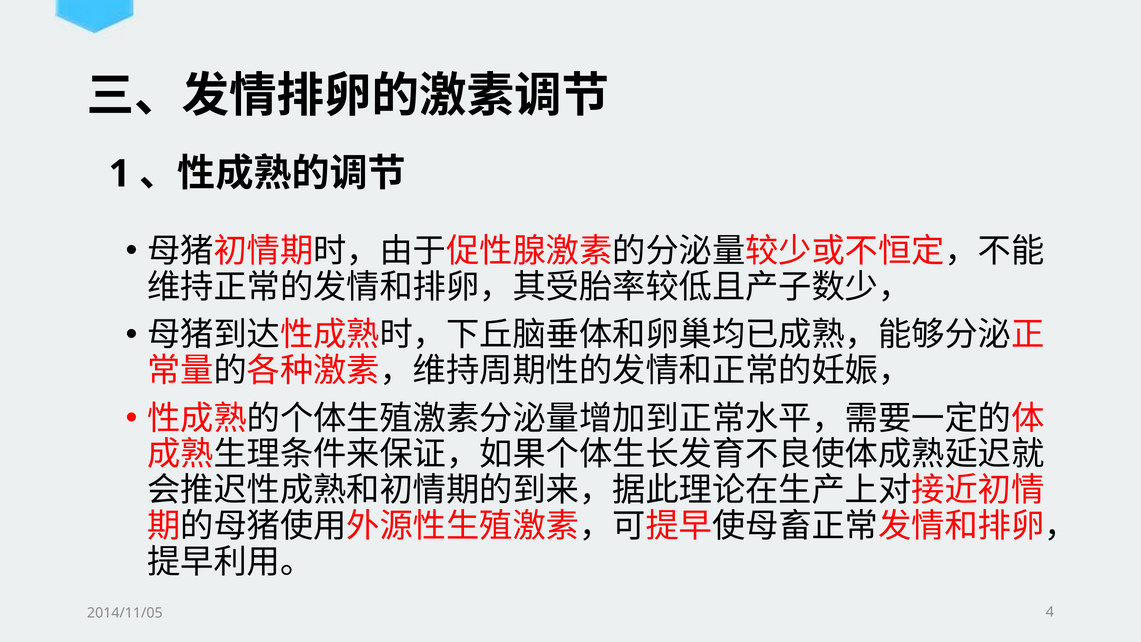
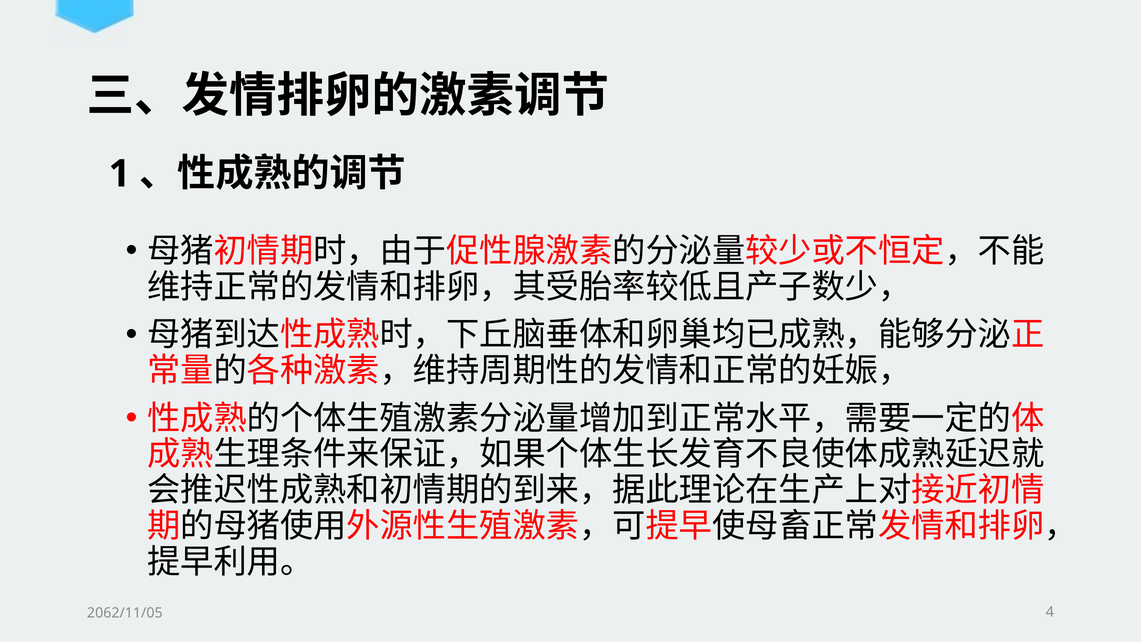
2014/11/05: 2014/11/05 -> 2062/11/05
